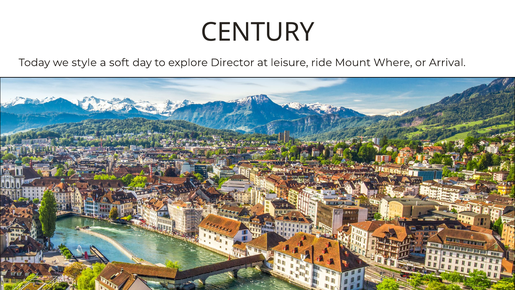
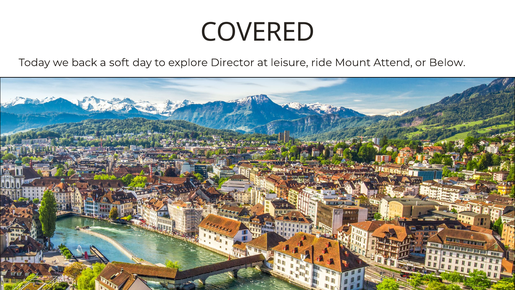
CENTURY: CENTURY -> COVERED
style: style -> back
Where: Where -> Attend
Arrival: Arrival -> Below
